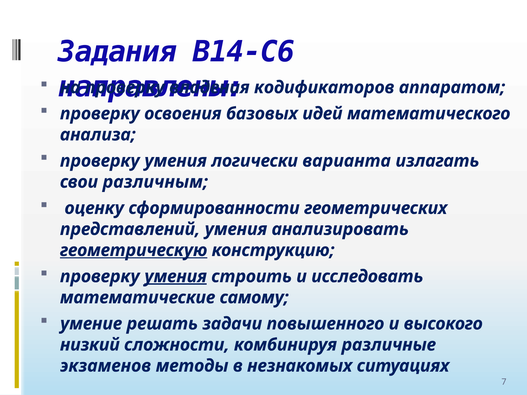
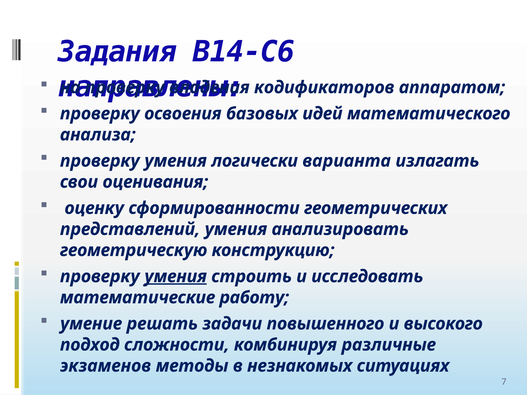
различным: различным -> оценивания
геометрическую underline: present -> none
самому: самому -> работу
низкий: низкий -> подход
